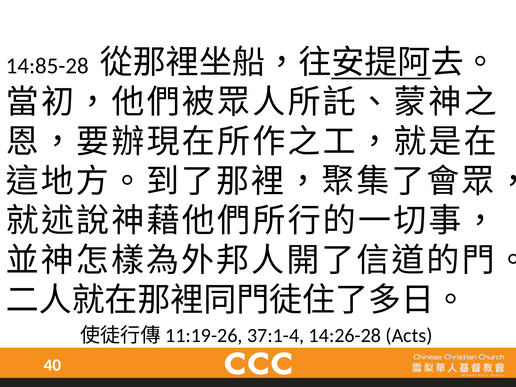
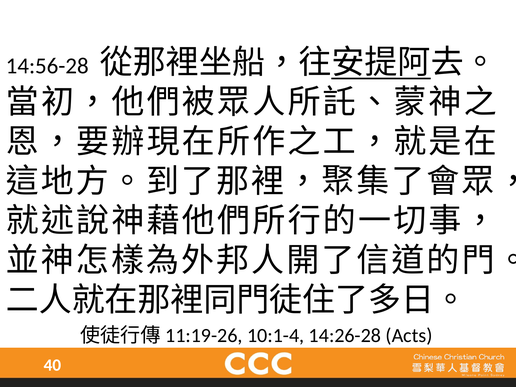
14:85-28: 14:85-28 -> 14:56-28
37:1-4: 37:1-4 -> 10:1-4
